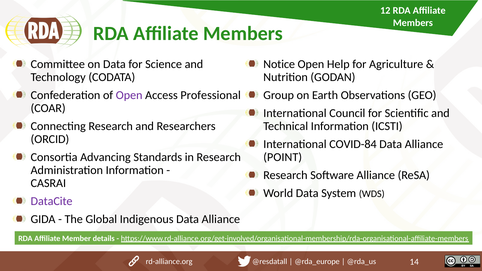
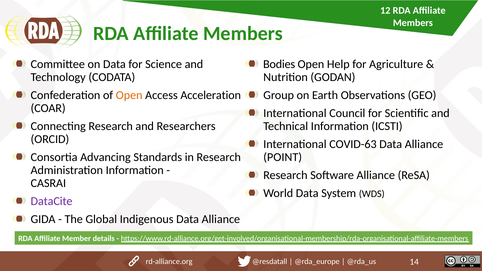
Notice: Notice -> Bodies
Open at (129, 95) colour: purple -> orange
Professional: Professional -> Acceleration
COVID-84: COVID-84 -> COVID-63
